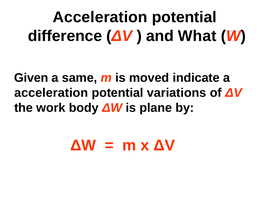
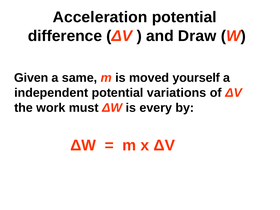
What: What -> Draw
indicate: indicate -> yourself
acceleration at (51, 93): acceleration -> independent
body: body -> must
plane: plane -> every
